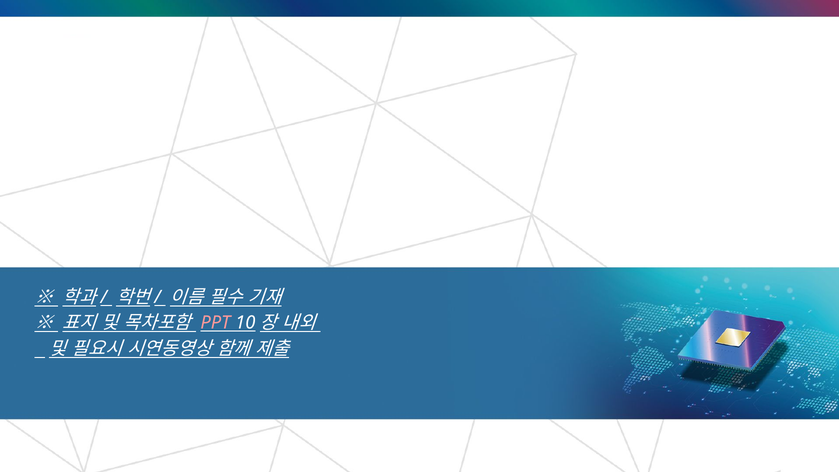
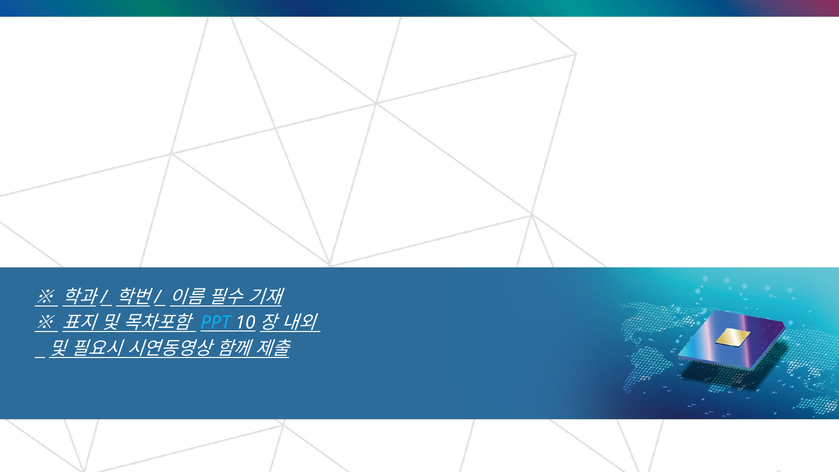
PPT colour: pink -> light blue
